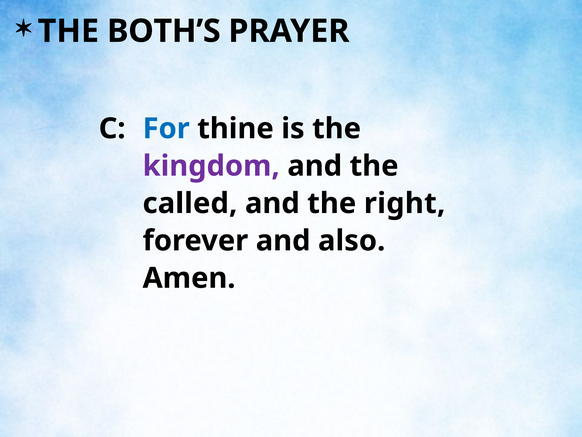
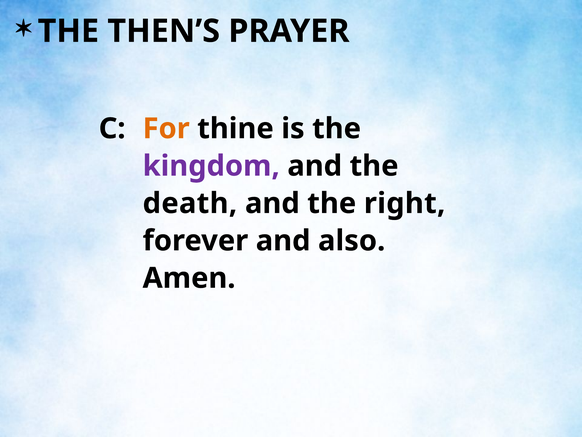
BOTH’S: BOTH’S -> THEN’S
For colour: blue -> orange
called: called -> death
